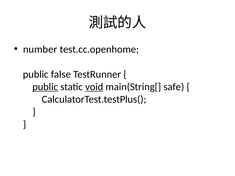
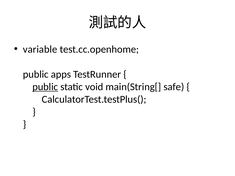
number: number -> variable
false: false -> apps
void underline: present -> none
